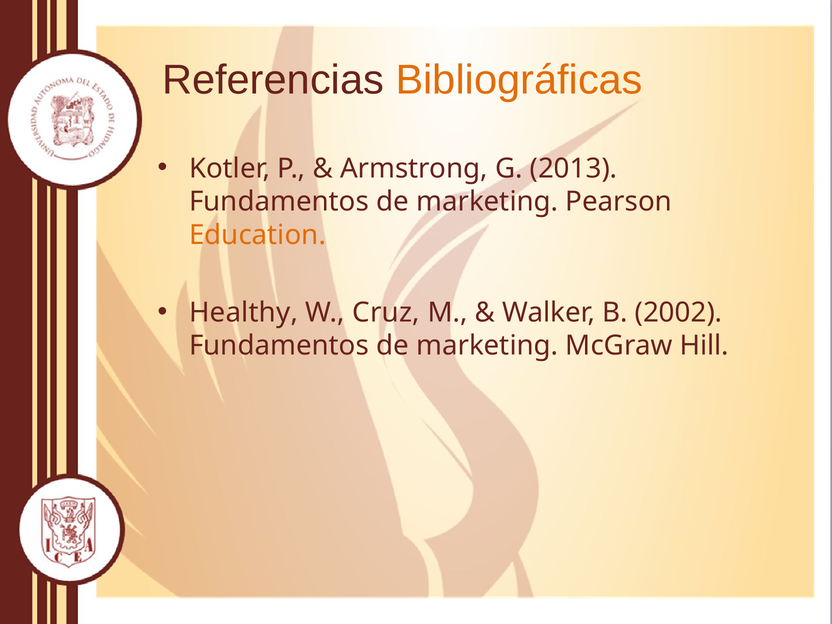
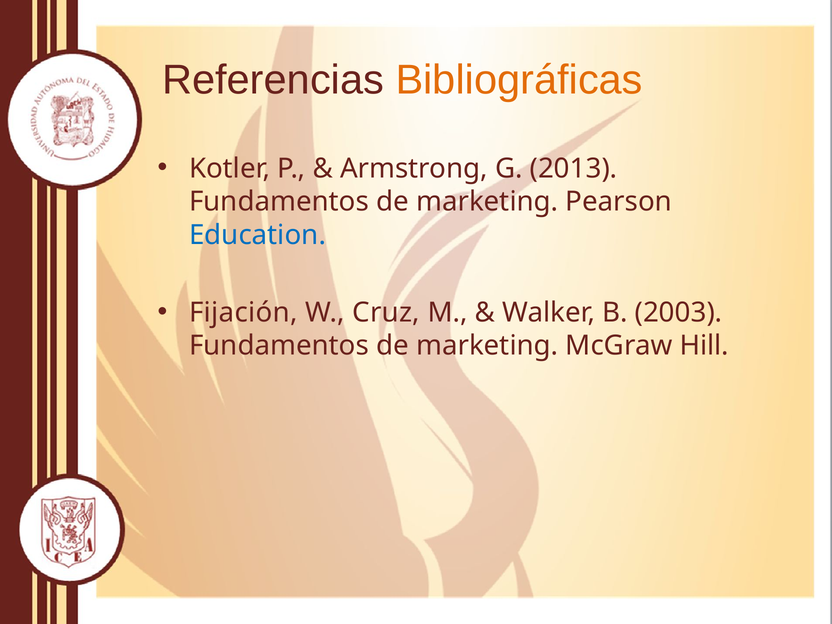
Education colour: orange -> blue
Healthy: Healthy -> Fijación
2002: 2002 -> 2003
